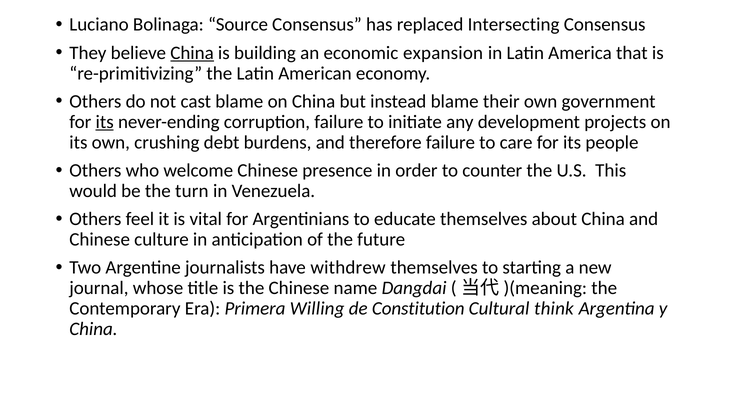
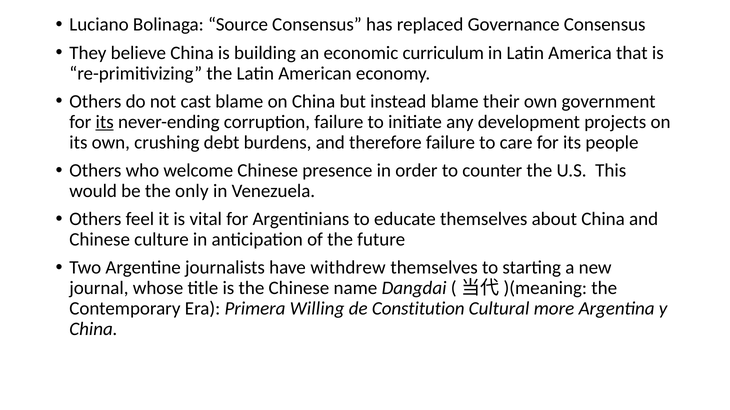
Intersecting: Intersecting -> Governance
China at (192, 53) underline: present -> none
expansion: expansion -> curriculum
turn: turn -> only
think: think -> more
